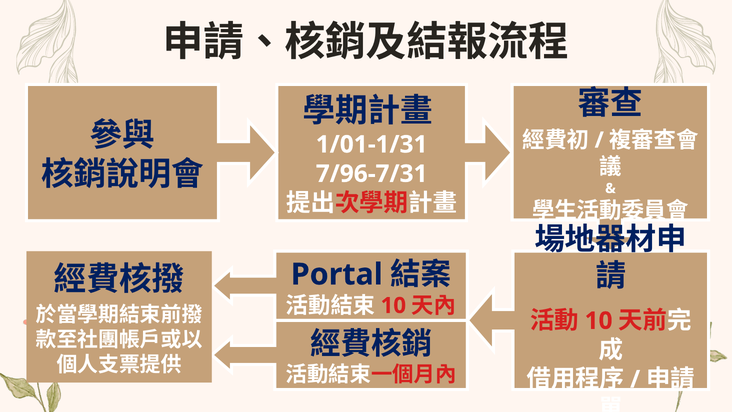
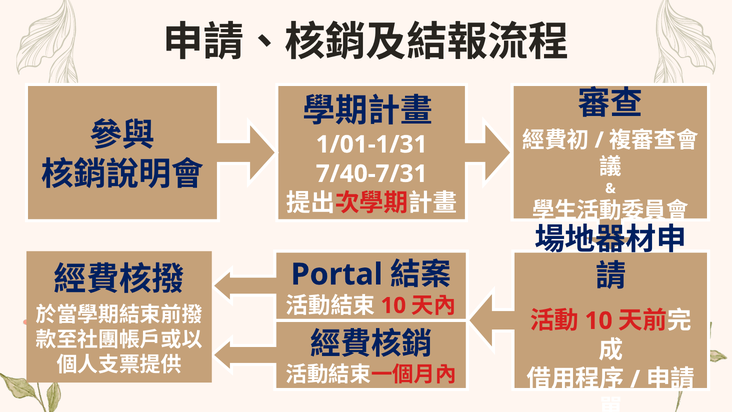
7/96-7/31: 7/96-7/31 -> 7/40-7/31
